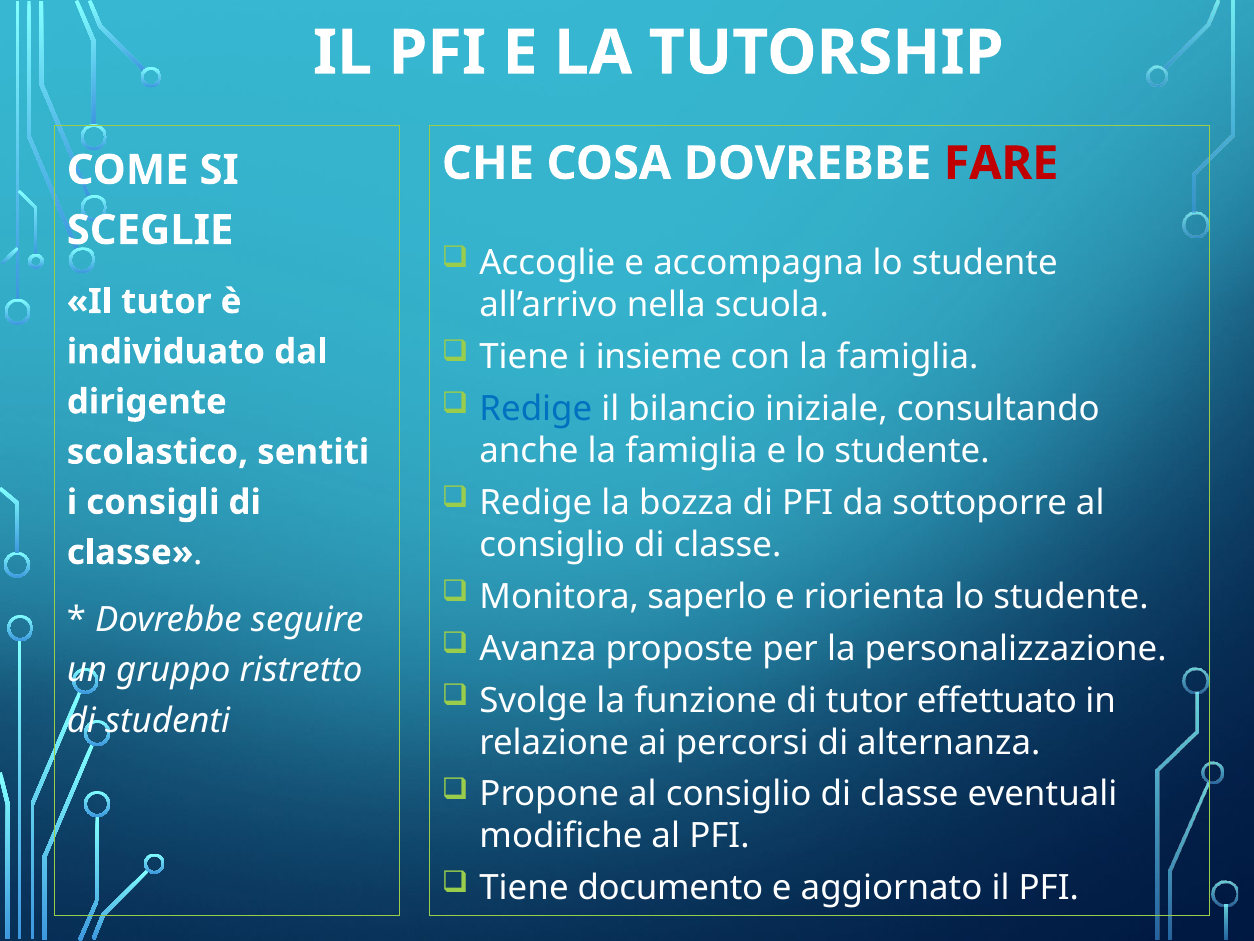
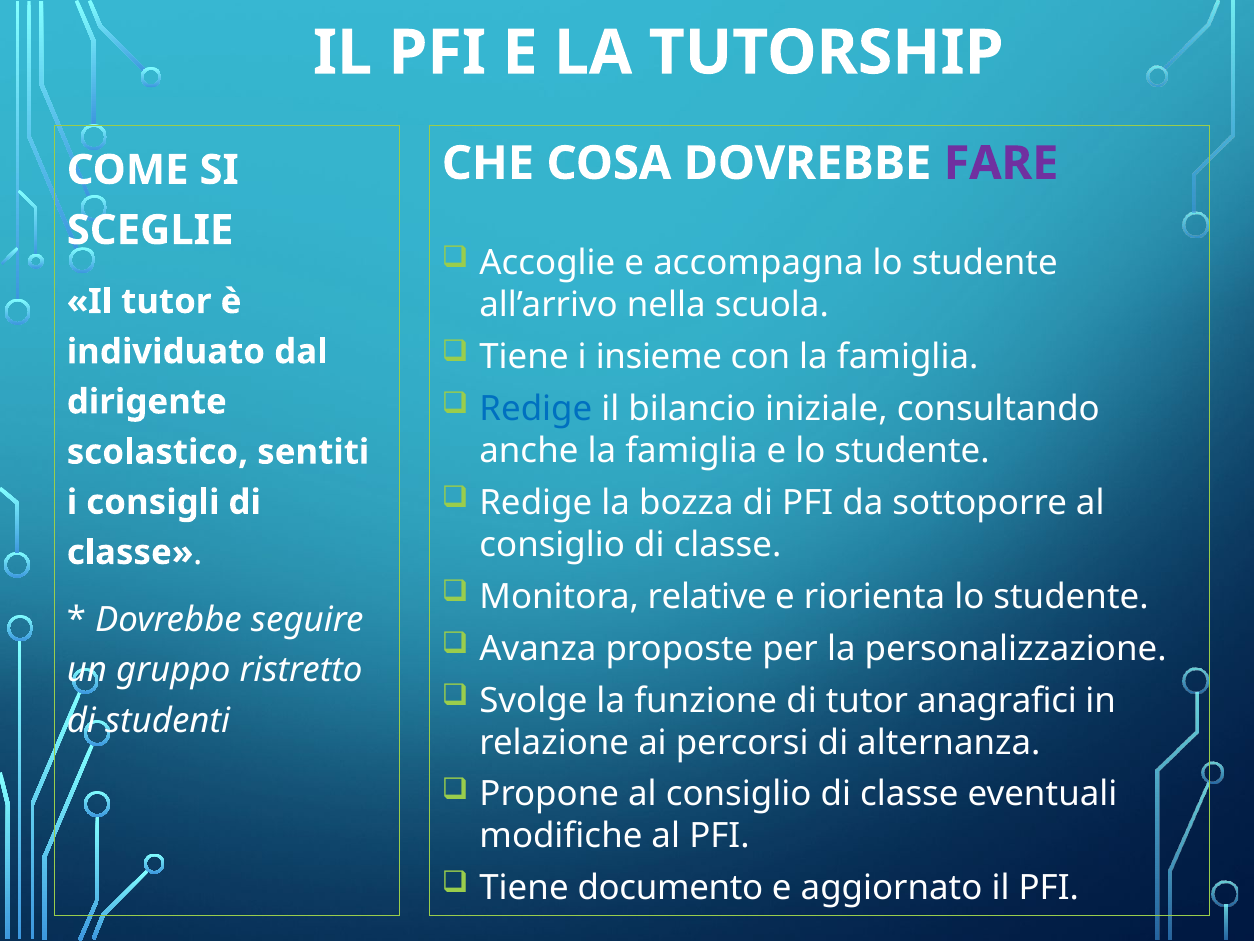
FARE colour: red -> purple
saperlo: saperlo -> relative
effettuato: effettuato -> anagrafici
